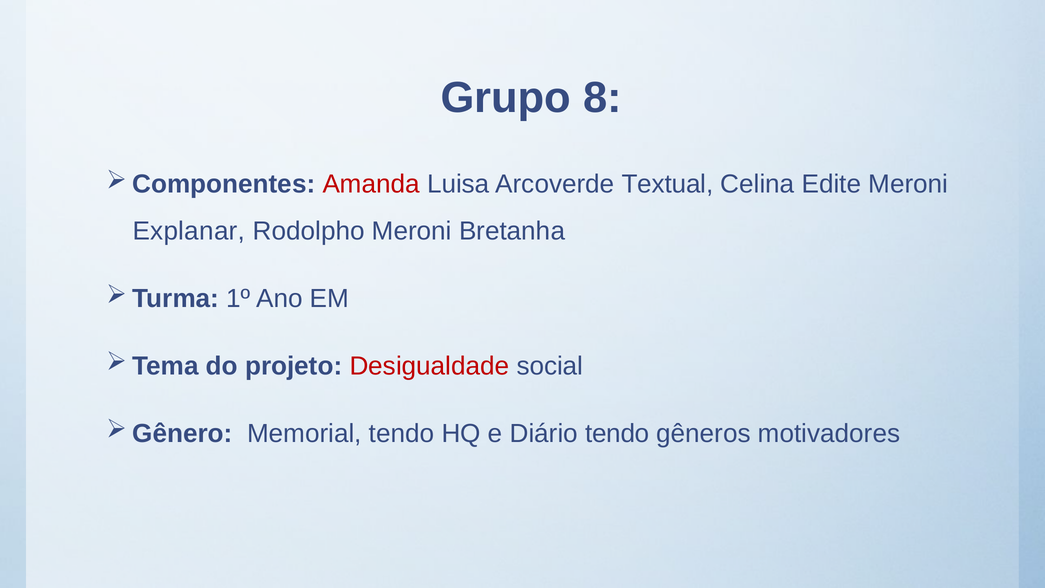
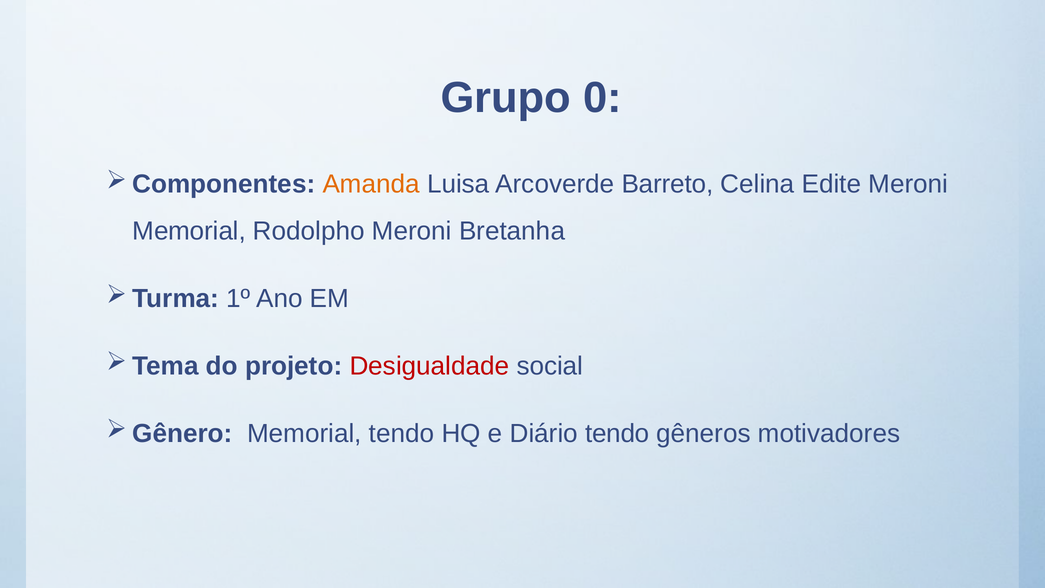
8: 8 -> 0
Amanda colour: red -> orange
Textual: Textual -> Barreto
Explanar at (189, 231): Explanar -> Memorial
